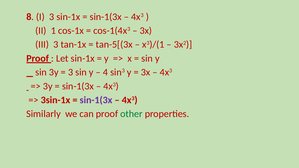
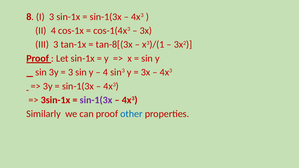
II 1: 1 -> 4
tan-5[(3x: tan-5[(3x -> tan-8[(3x
other colour: green -> blue
